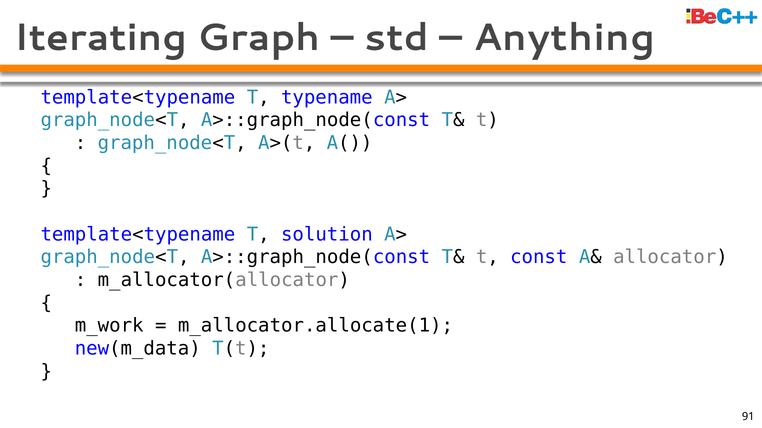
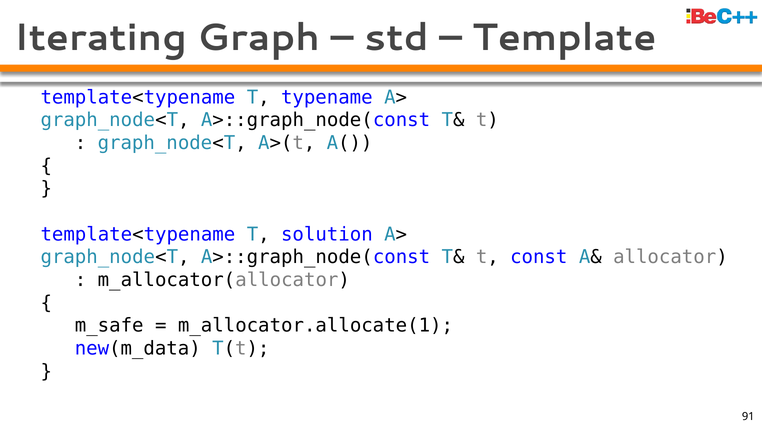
Anything: Anything -> Template
m_work: m_work -> m_safe
